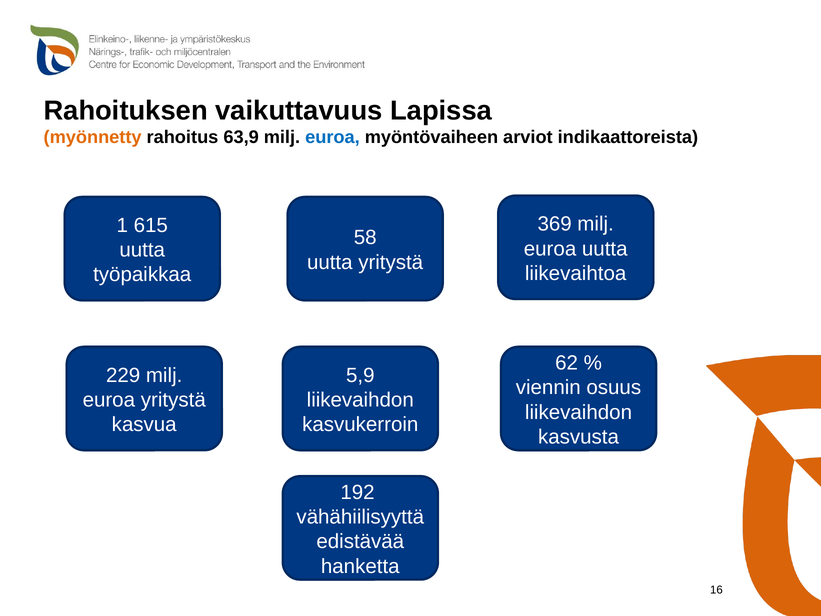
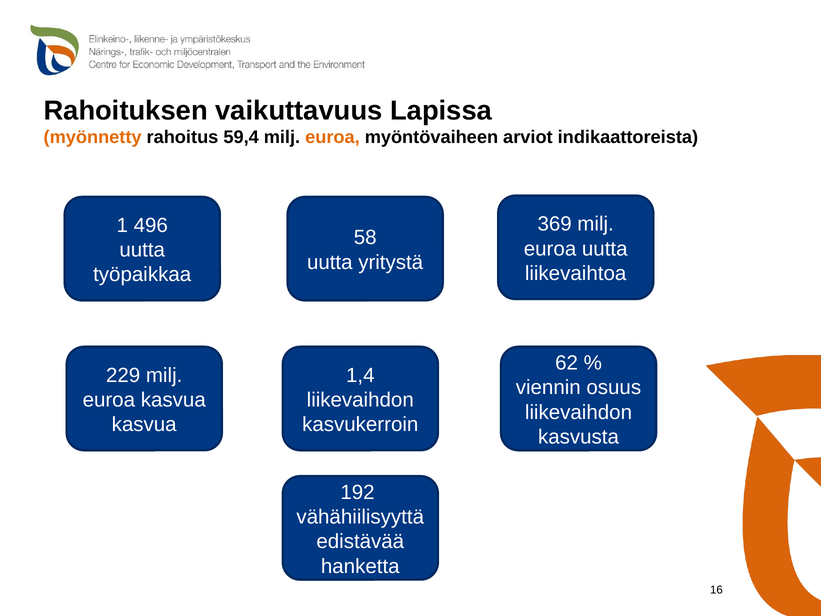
63,9: 63,9 -> 59,4
euroa at (332, 137) colour: blue -> orange
615: 615 -> 496
5,9: 5,9 -> 1,4
euroa yritystä: yritystä -> kasvua
